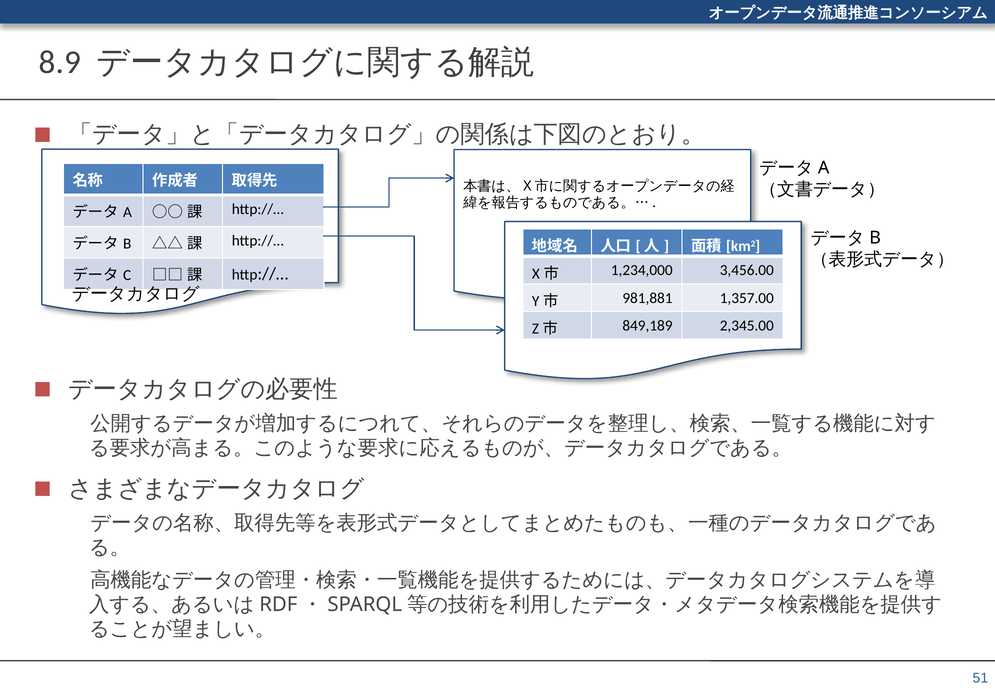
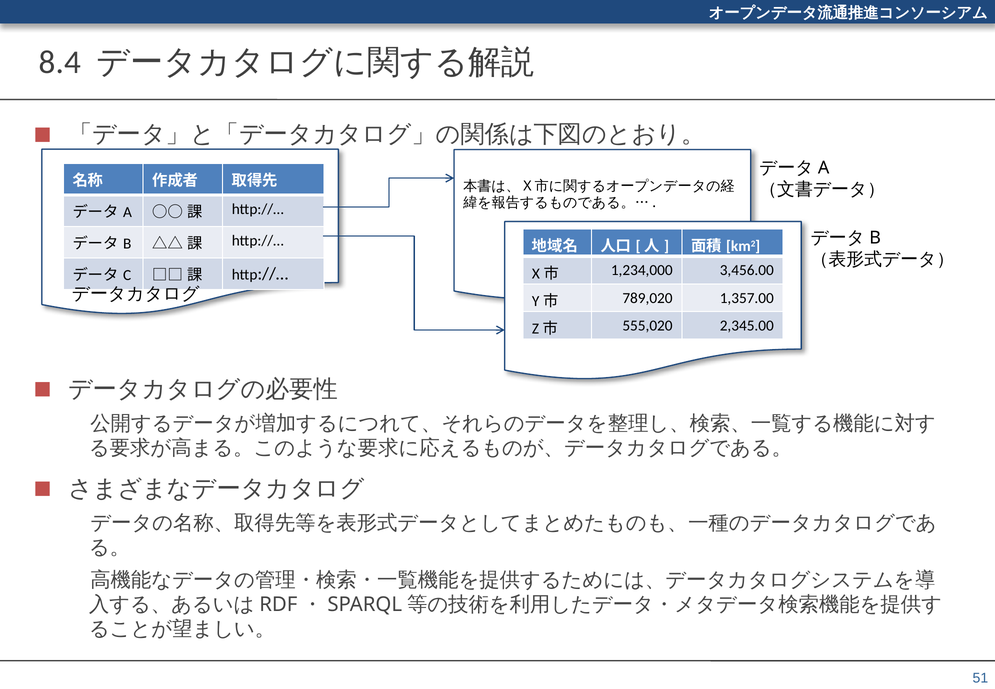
8.9: 8.9 -> 8.4
981,881: 981,881 -> 789,020
849,189: 849,189 -> 555,020
